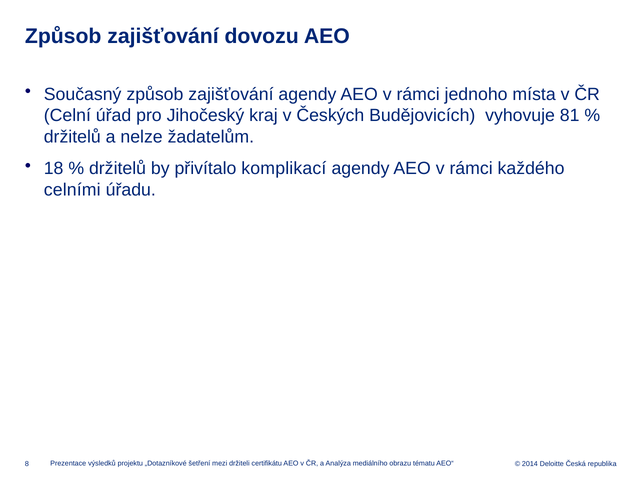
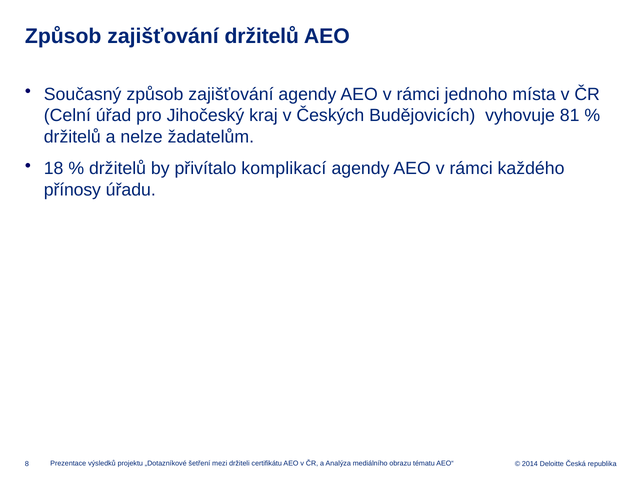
zajišťování dovozu: dovozu -> držitelů
celními: celními -> přínosy
